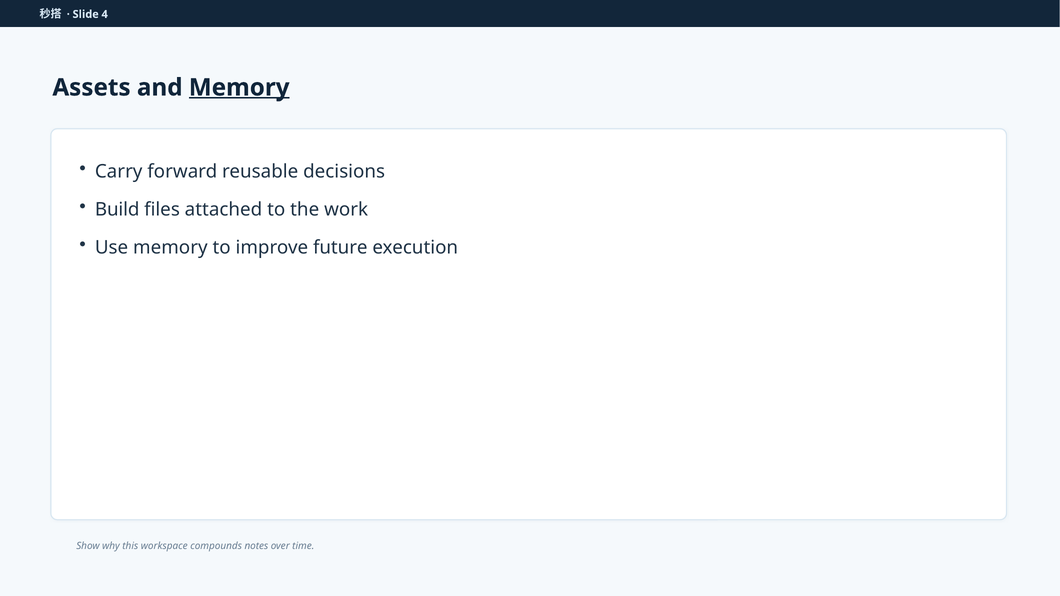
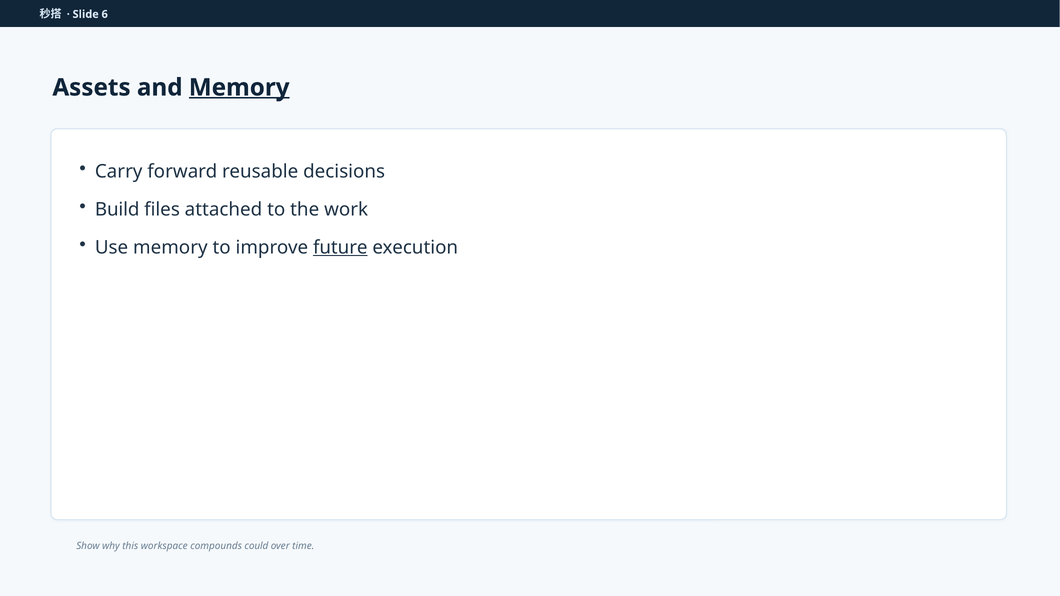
4: 4 -> 6
future underline: none -> present
notes: notes -> could
